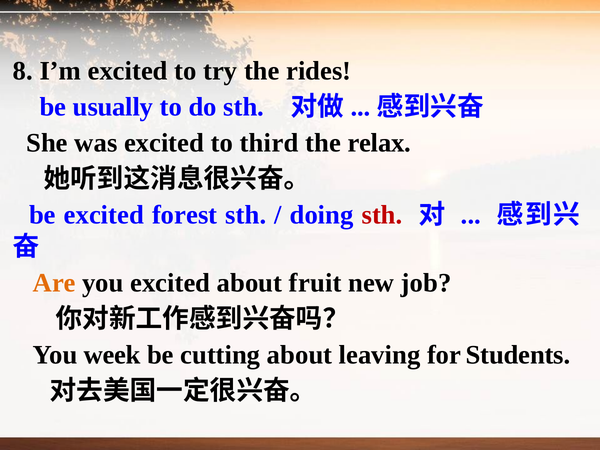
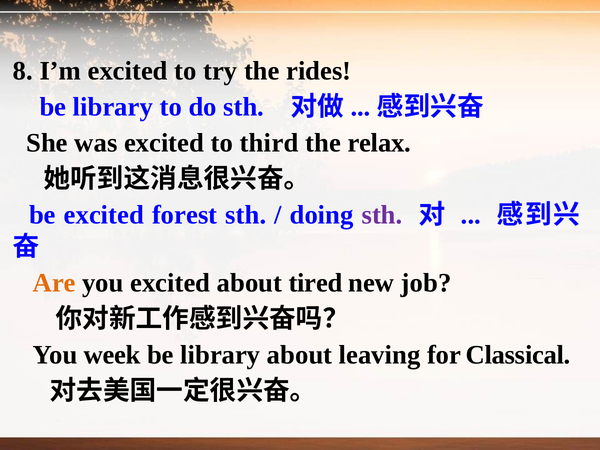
usually at (113, 107): usually -> library
sth at (382, 215) colour: red -> purple
fruit: fruit -> tired
cutting at (220, 355): cutting -> library
Students: Students -> Classical
